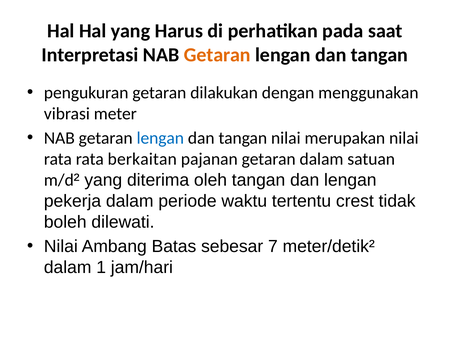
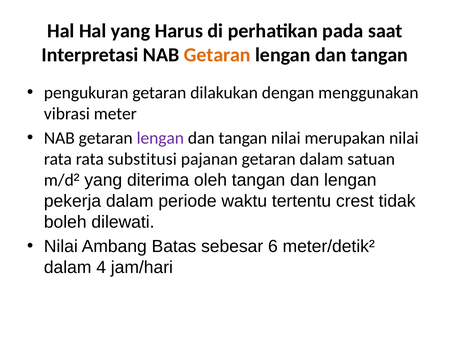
lengan at (160, 138) colour: blue -> purple
berkaitan: berkaitan -> substitusi
7: 7 -> 6
1: 1 -> 4
